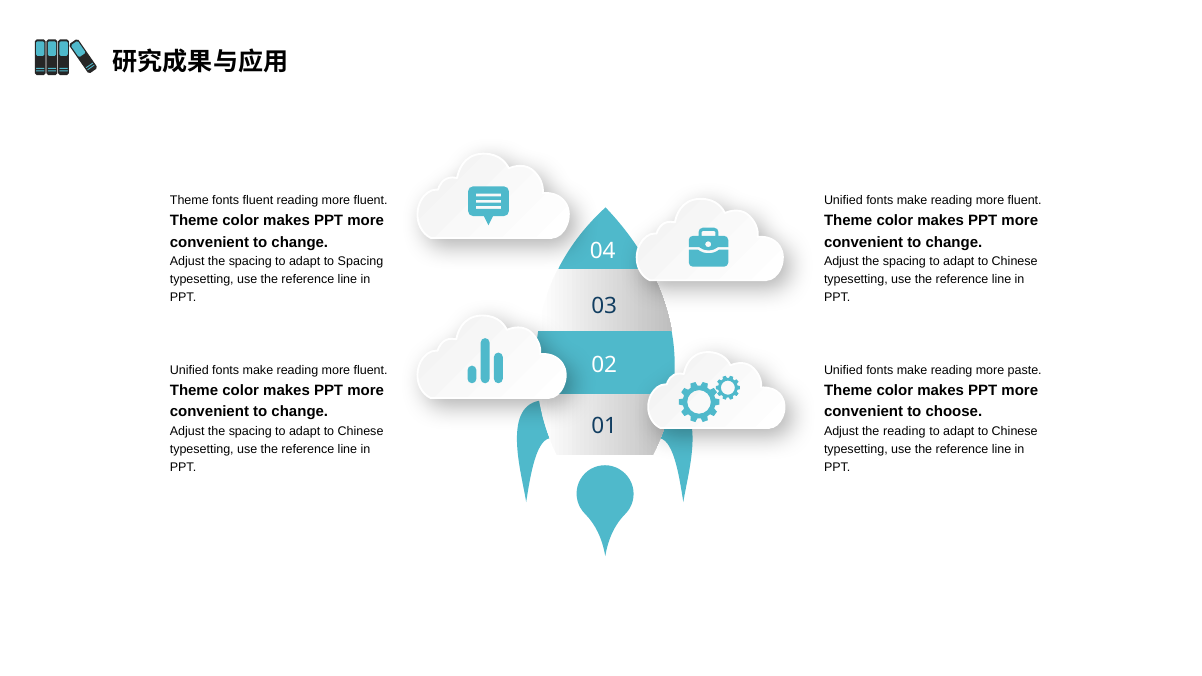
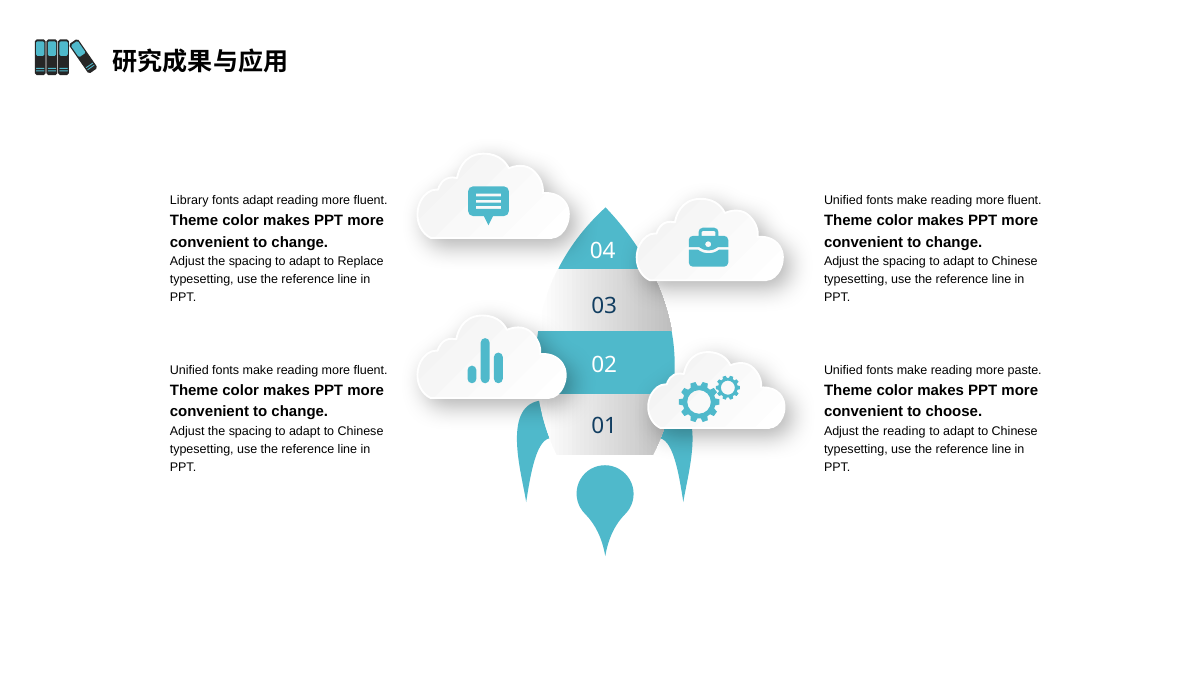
Theme at (189, 200): Theme -> Library
fonts fluent: fluent -> adapt
to Spacing: Spacing -> Replace
